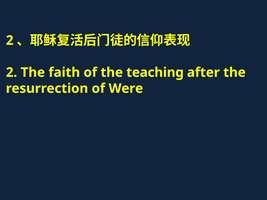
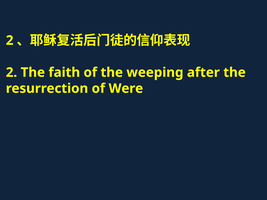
teaching: teaching -> weeping
